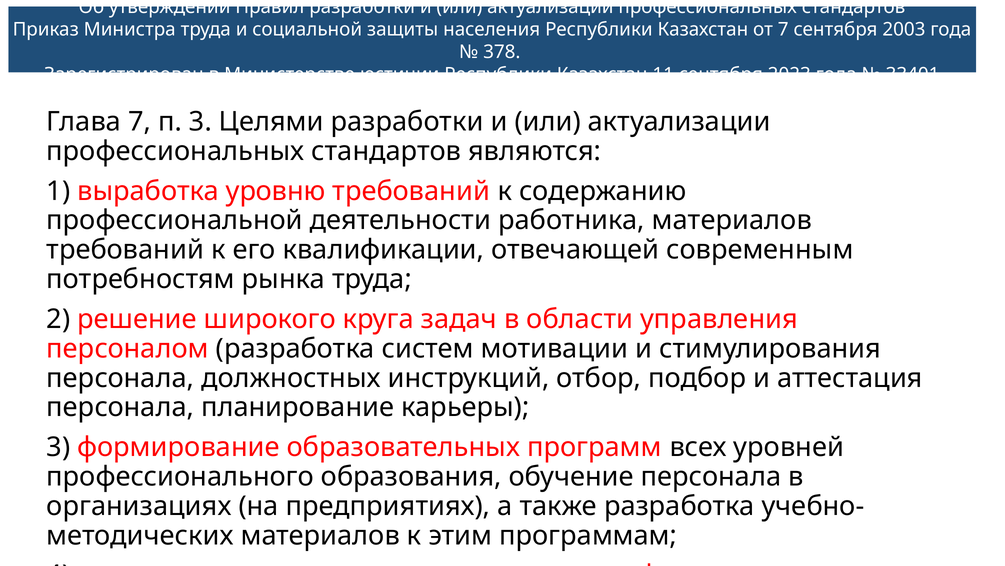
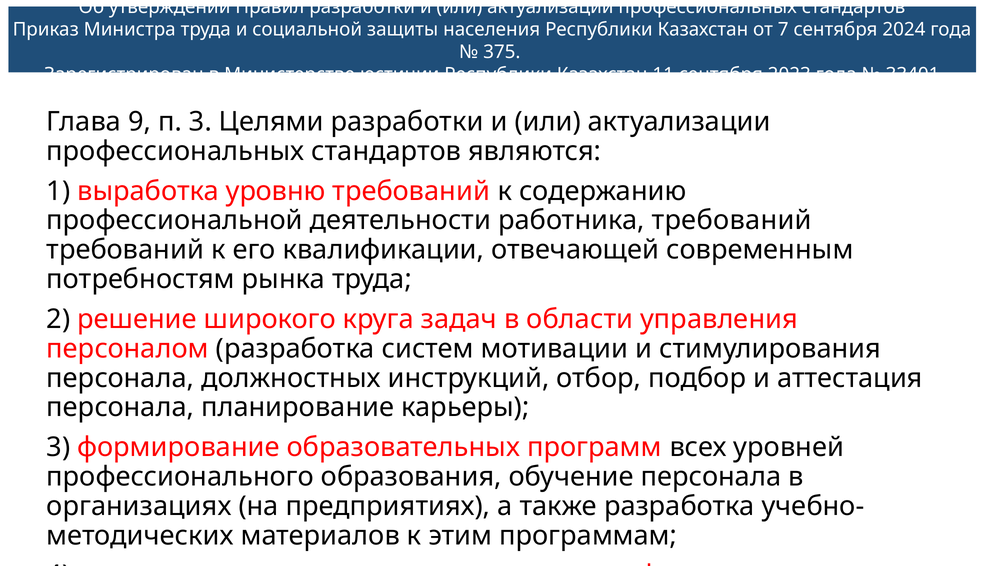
2003: 2003 -> 2024
378: 378 -> 375
Глава 7: 7 -> 9
работника материалов: материалов -> требований
